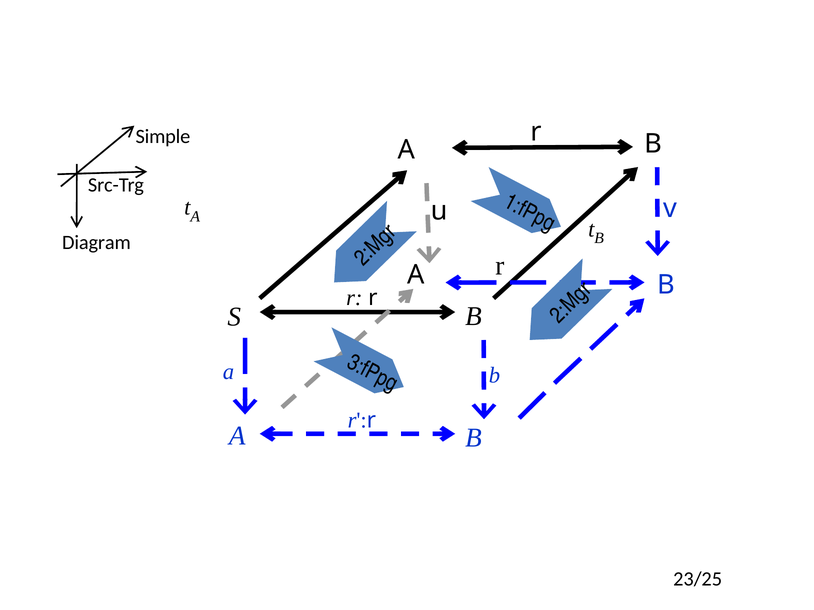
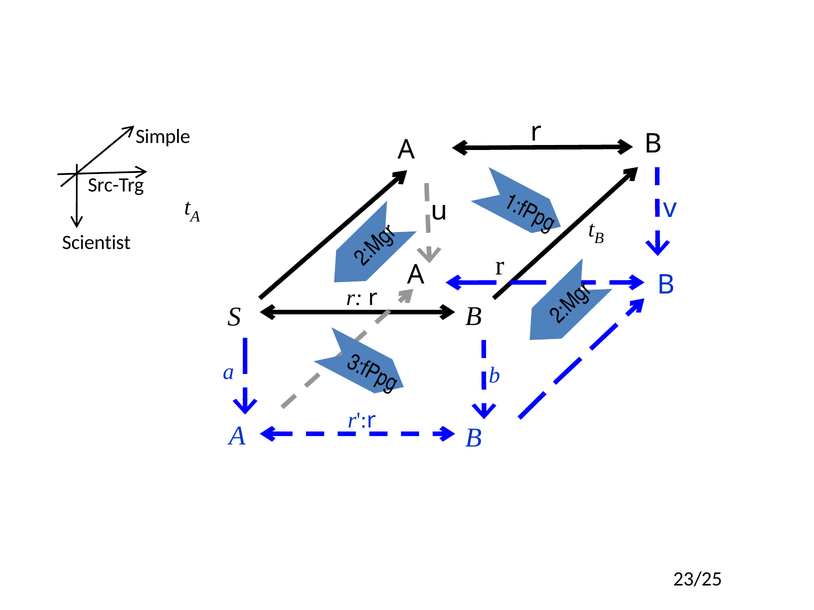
Diagram: Diagram -> Scientist
